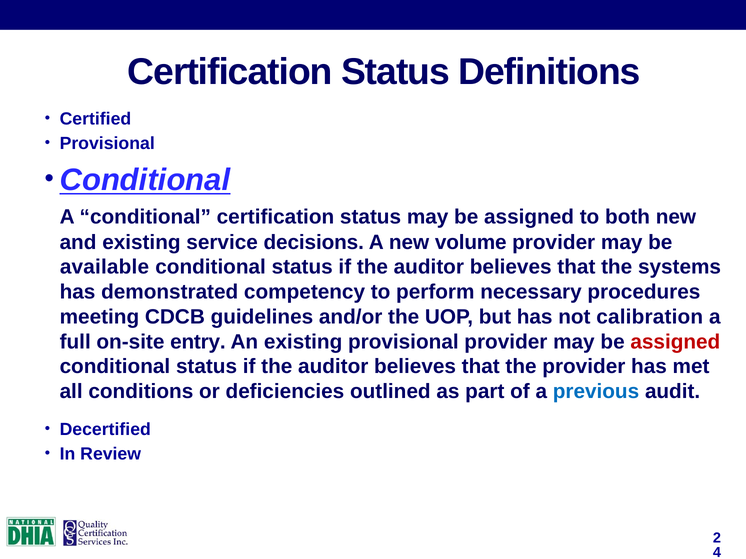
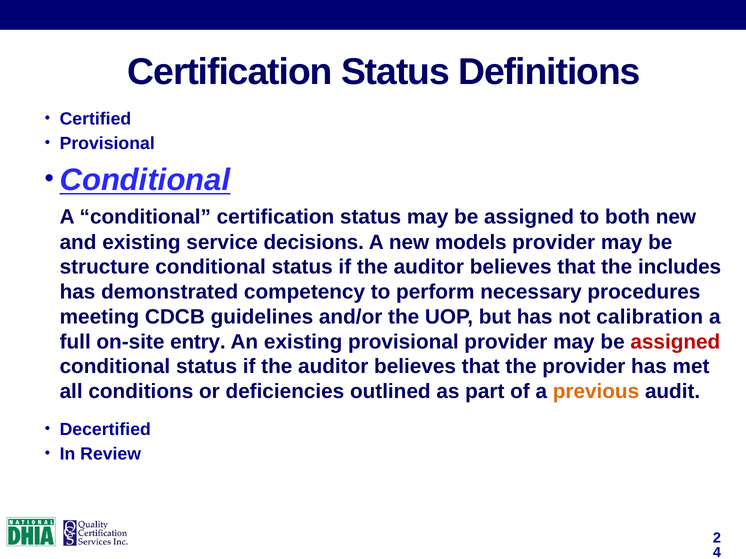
volume: volume -> models
available: available -> structure
systems: systems -> includes
previous colour: blue -> orange
